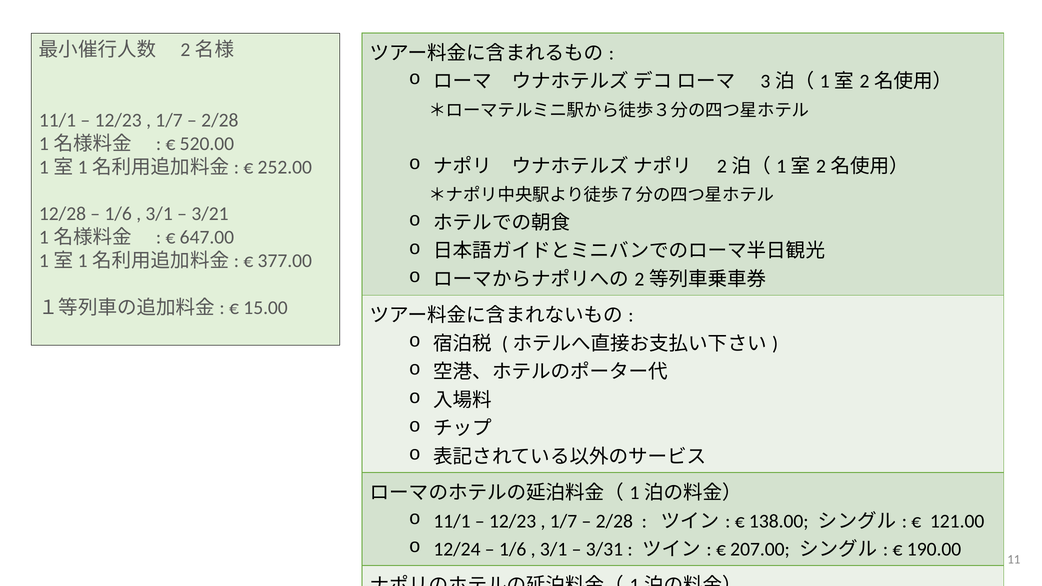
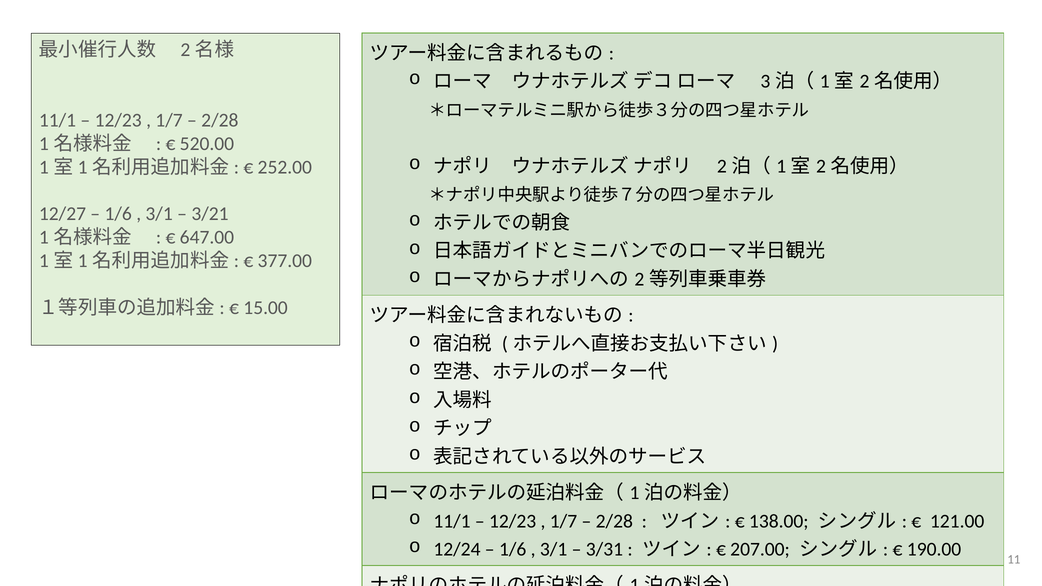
12/28: 12/28 -> 12/27
